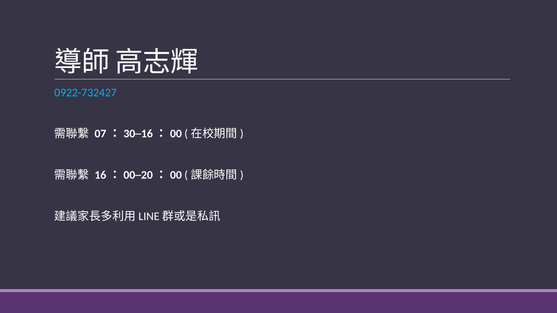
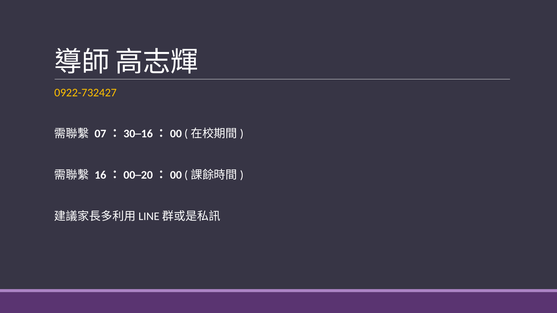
0922-732427 colour: light blue -> yellow
